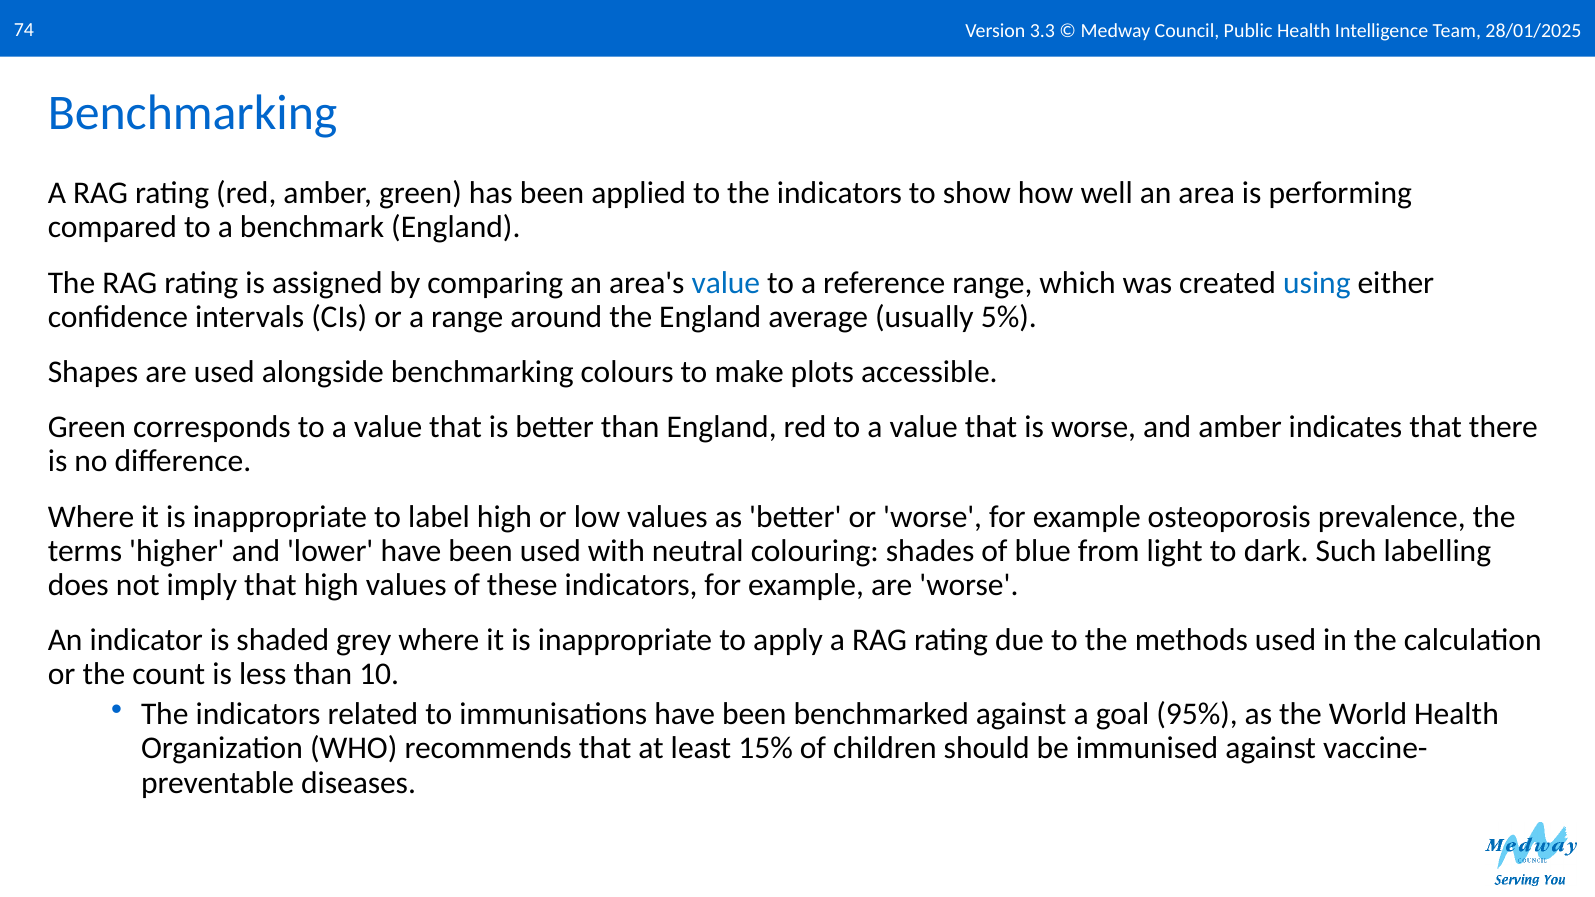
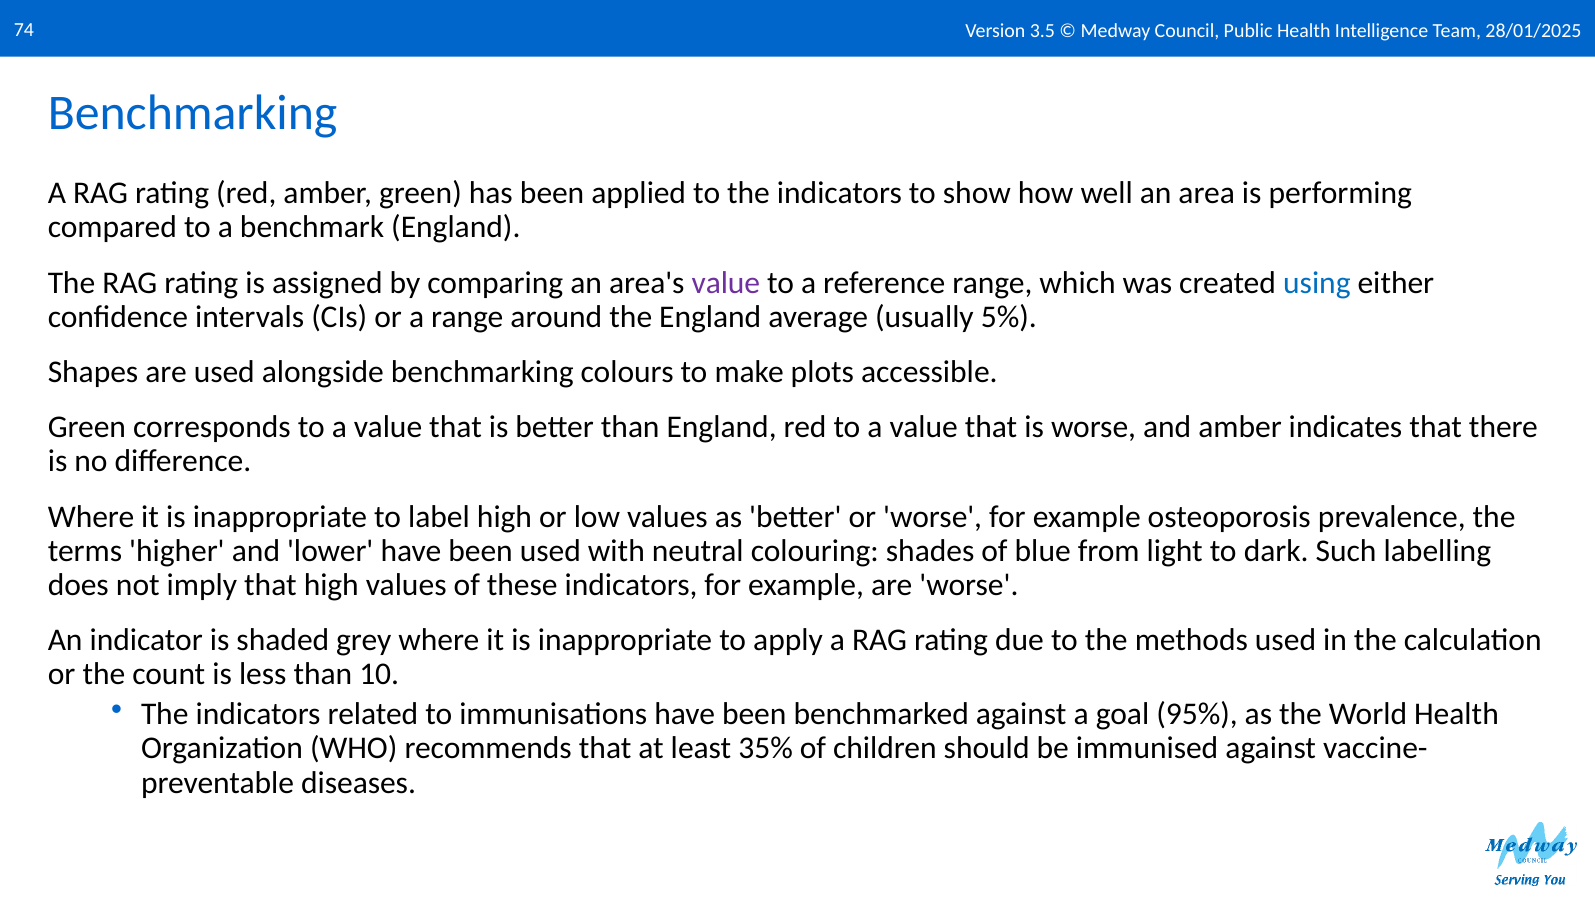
3.3: 3.3 -> 3.5
value at (726, 283) colour: blue -> purple
15%: 15% -> 35%
